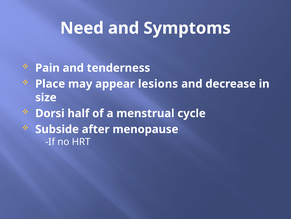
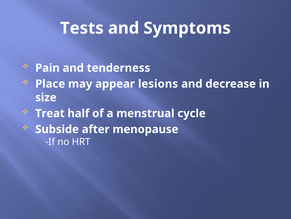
Need: Need -> Tests
Dorsi: Dorsi -> Treat
